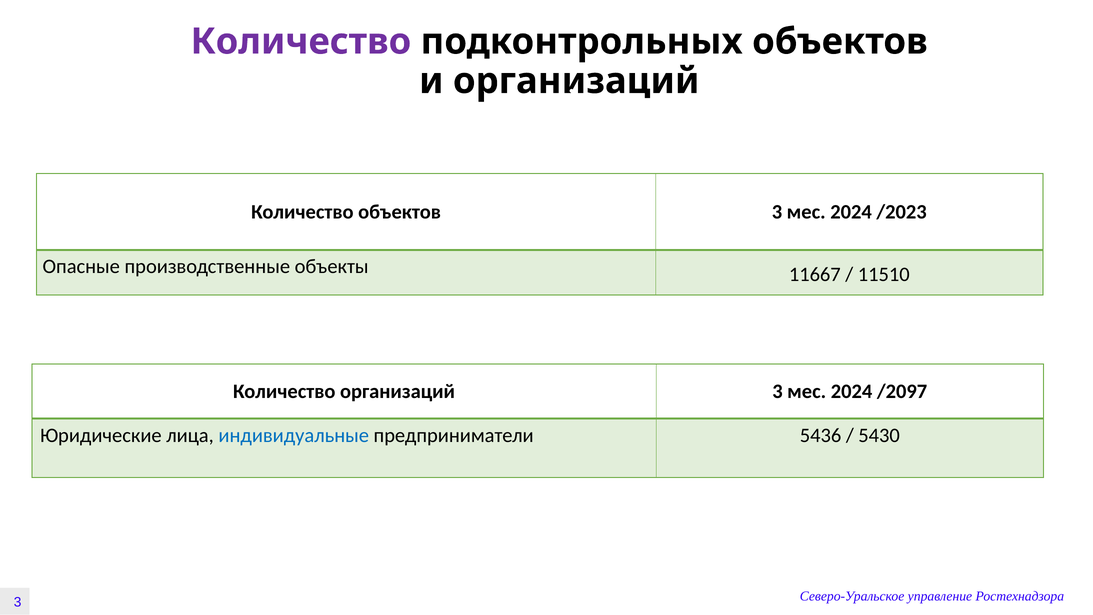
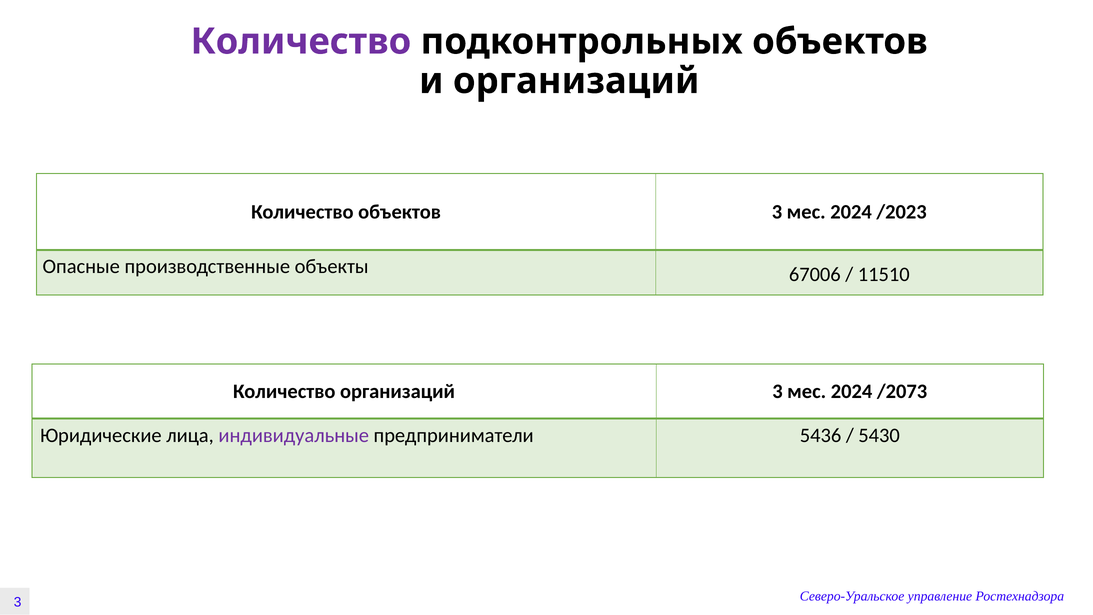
11667: 11667 -> 67006
/2097: /2097 -> /2073
индивидуальные colour: blue -> purple
